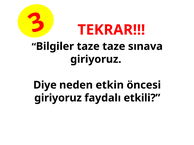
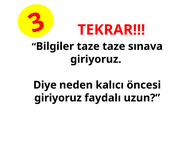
etkin: etkin -> kalıcı
etkili: etkili -> uzun
